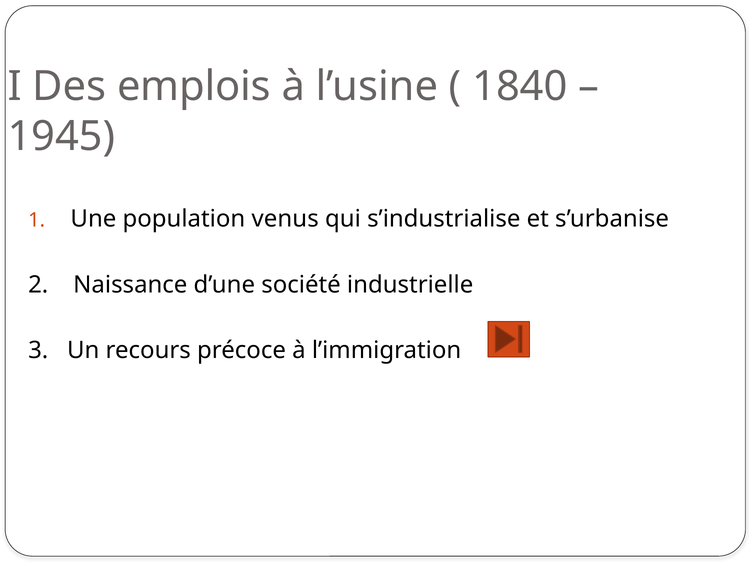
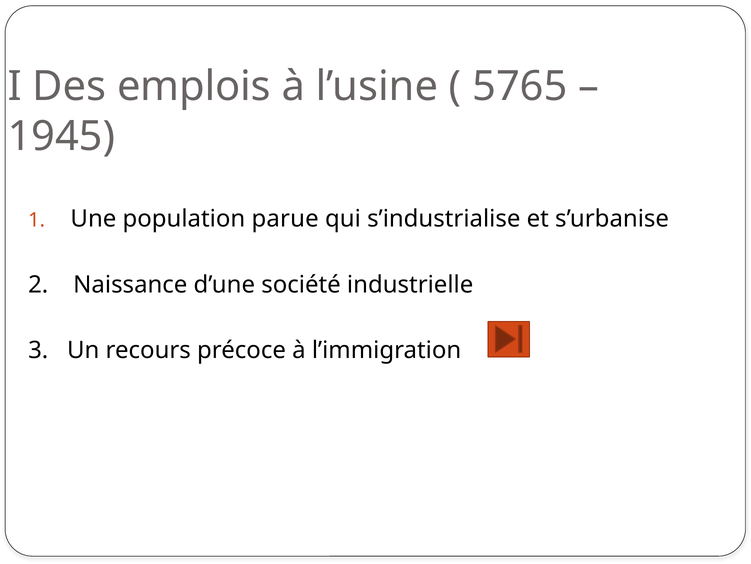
1840: 1840 -> 5765
venus: venus -> parue
